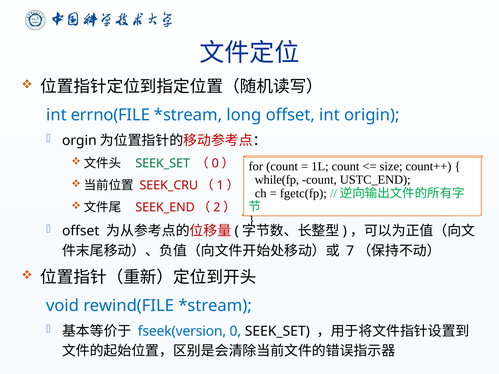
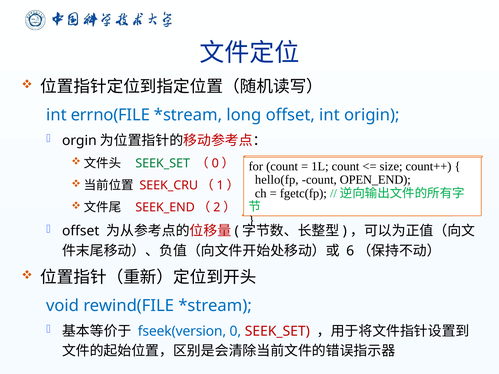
while(fp: while(fp -> hello(fp
USTC_END: USTC_END -> OPEN_END
7: 7 -> 6
SEEK_SET at (277, 331) colour: black -> red
